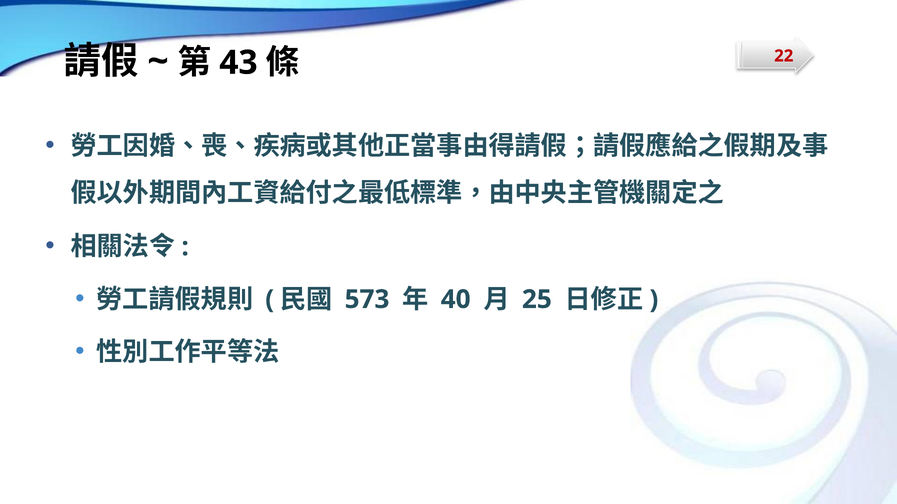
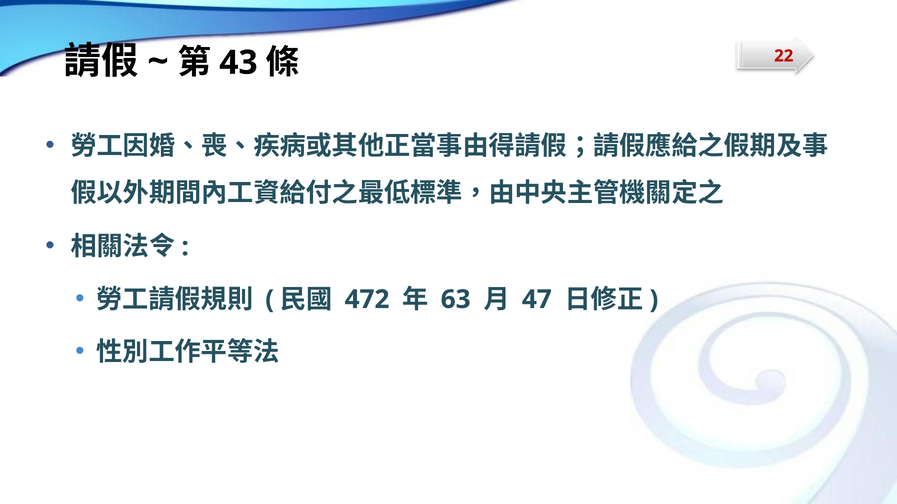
573: 573 -> 472
40: 40 -> 63
25: 25 -> 47
